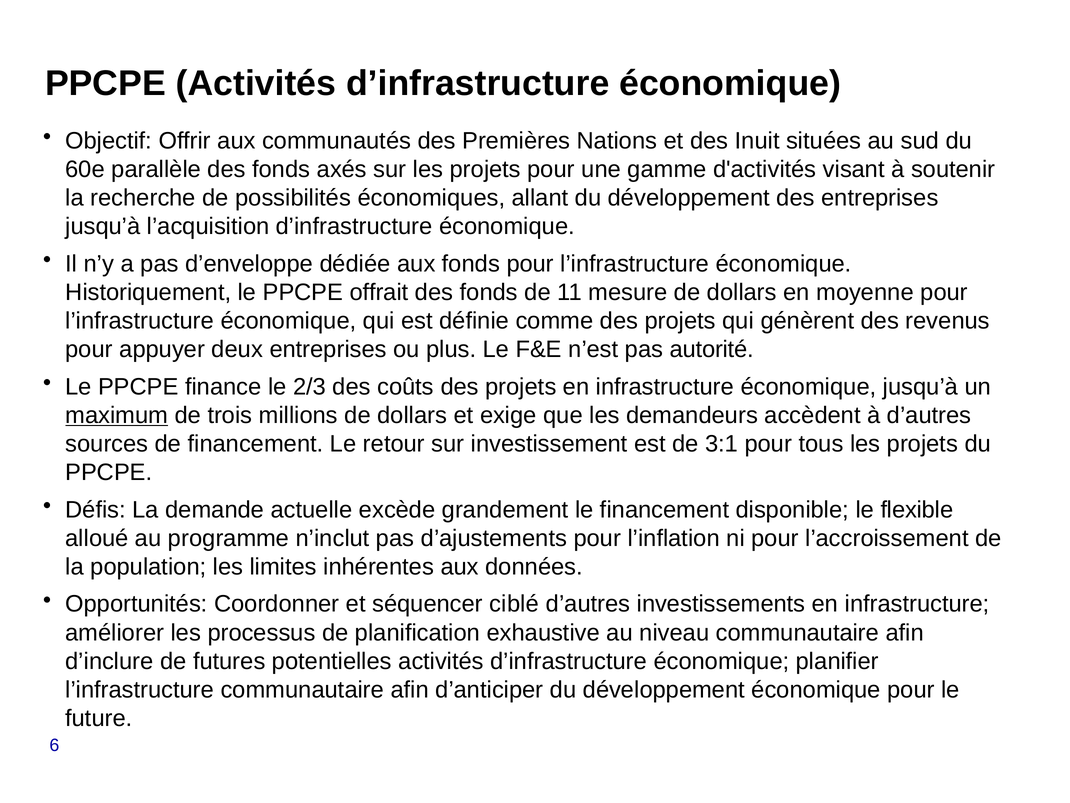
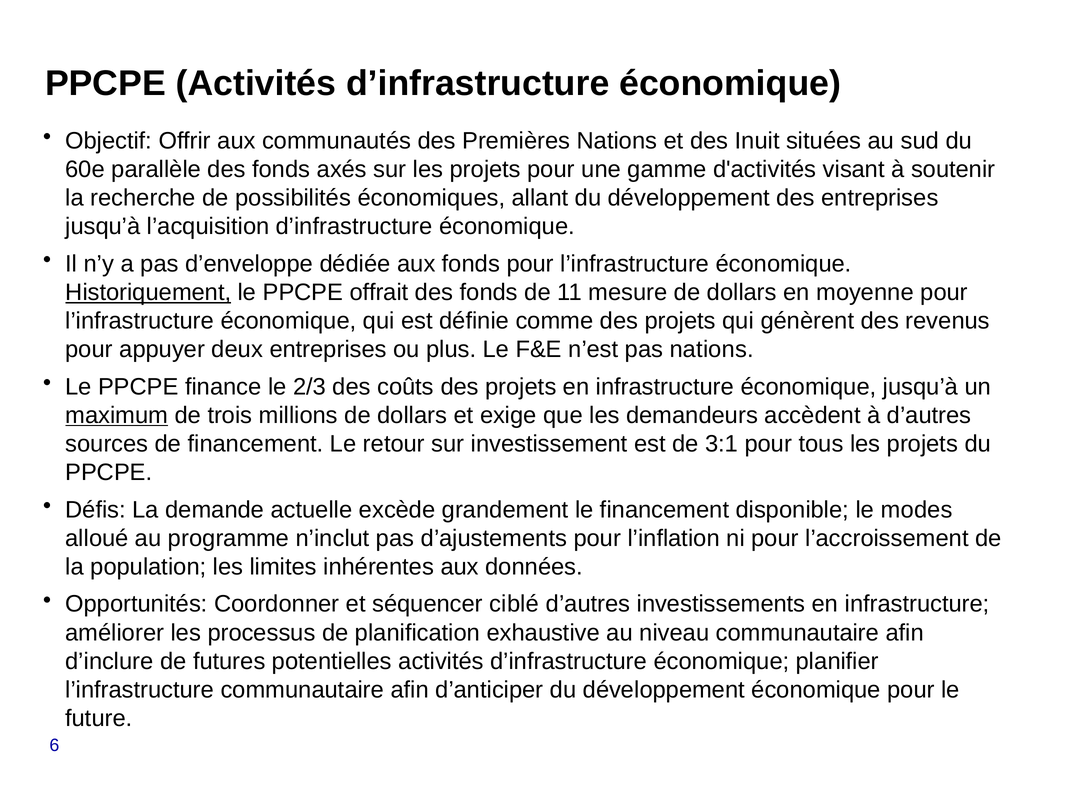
Historiquement underline: none -> present
pas autorité: autorité -> nations
flexible: flexible -> modes
